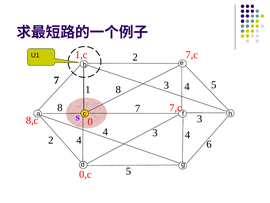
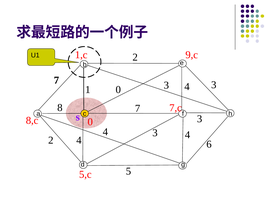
7,c at (192, 55): 7,c -> 9,c
1 8: 8 -> 0
4 5: 5 -> 3
0,c: 0,c -> 5,c
